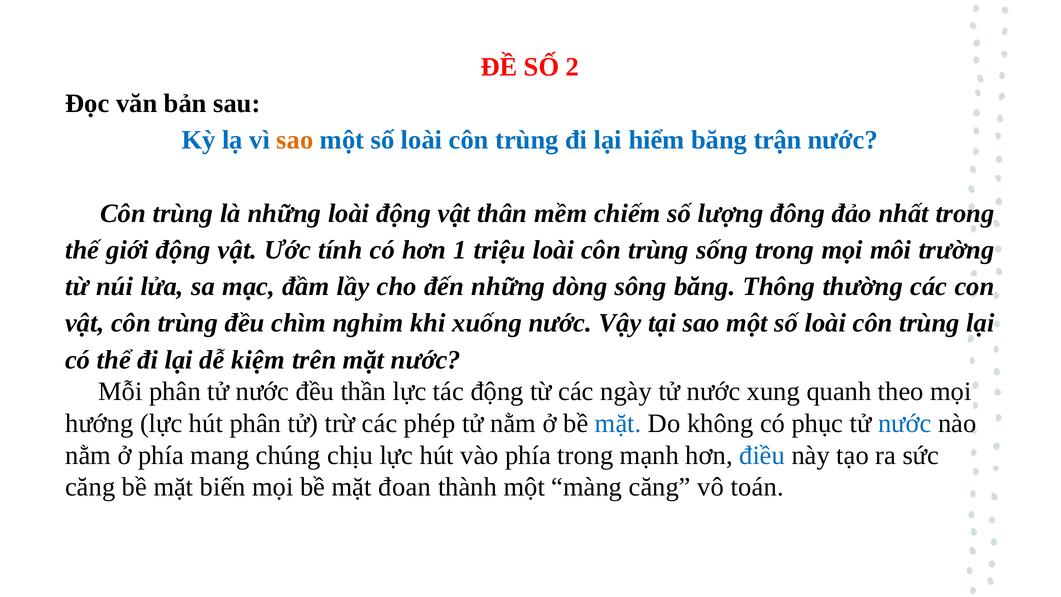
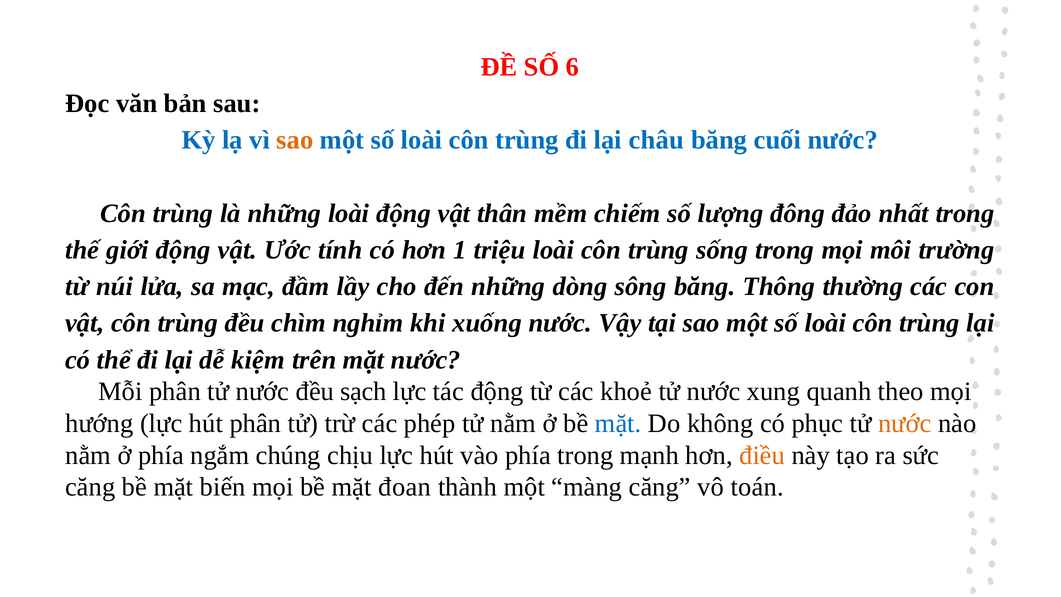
2: 2 -> 6
hiểm: hiểm -> châu
trận: trận -> cuối
thần: thần -> sạch
ngày: ngày -> khoẻ
nước at (905, 423) colour: blue -> orange
mang: mang -> ngắm
điều colour: blue -> orange
